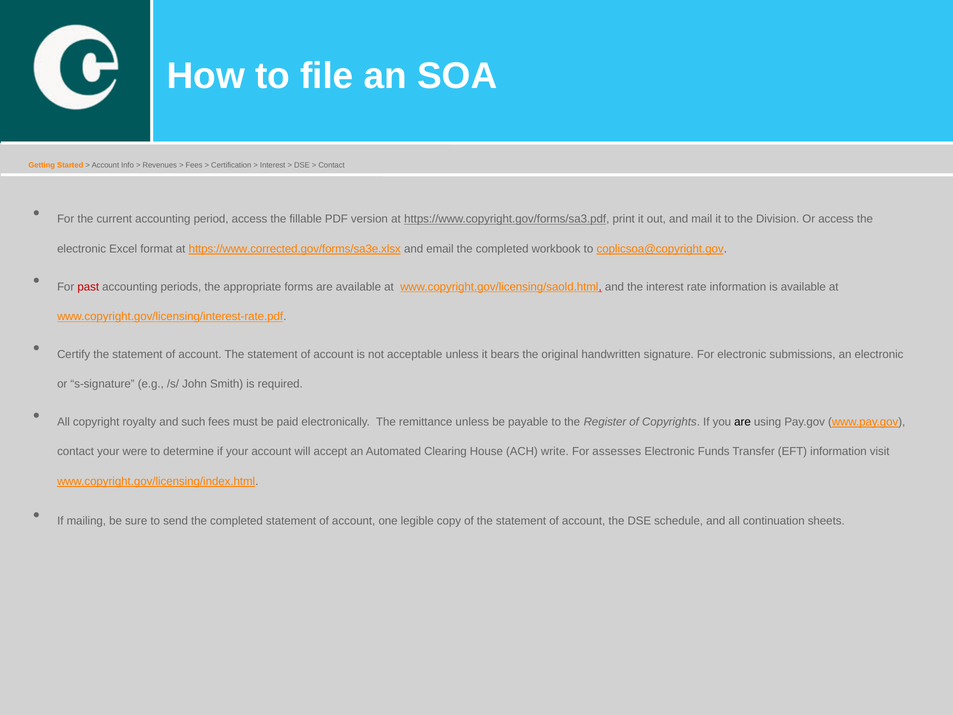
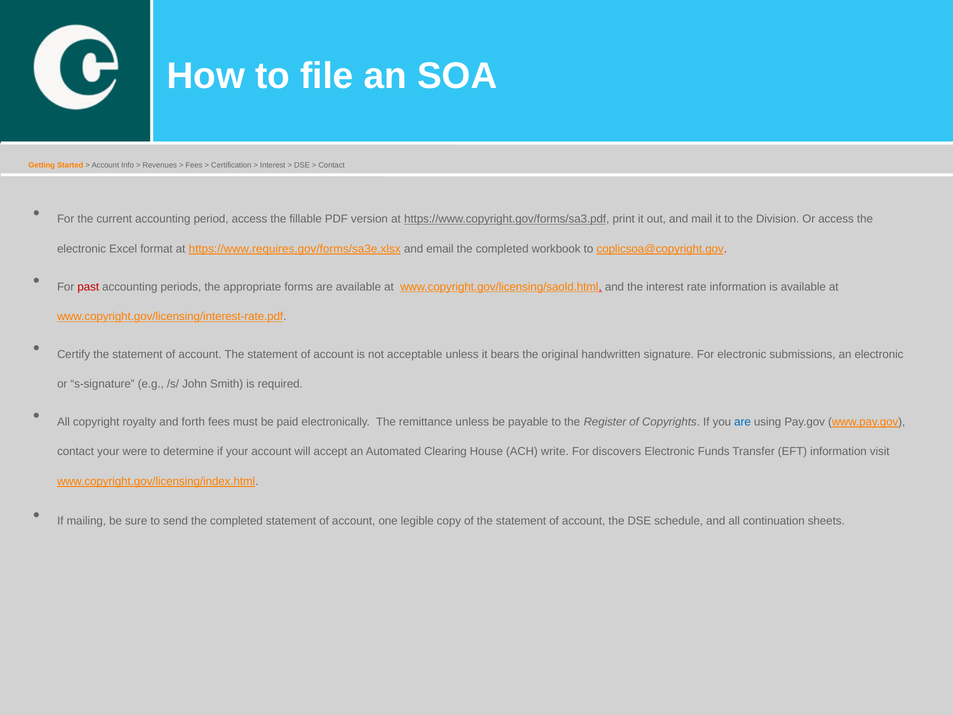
https://www.corrected.gov/forms/sa3e.xlsx: https://www.corrected.gov/forms/sa3e.xlsx -> https://www.requires.gov/forms/sa3e.xlsx
such: such -> forth
are at (743, 422) colour: black -> blue
assesses: assesses -> discovers
